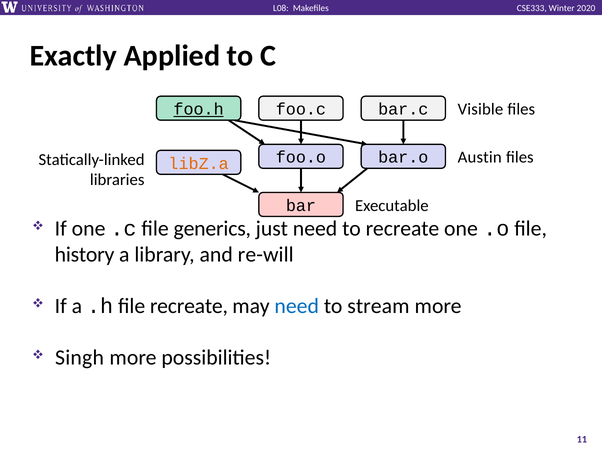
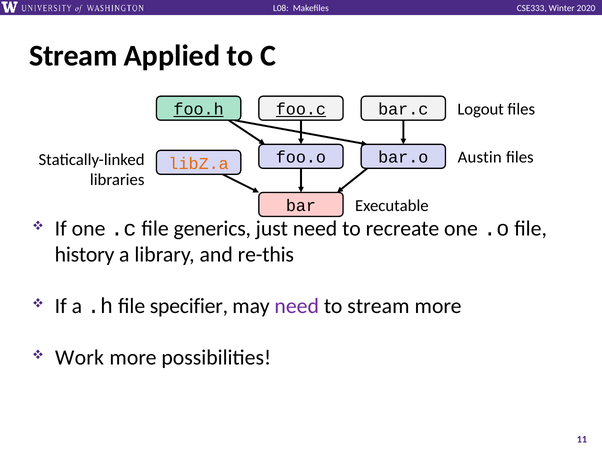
Exactly at (73, 56): Exactly -> Stream
Visible: Visible -> Logout
foo.c underline: none -> present
re-will: re-will -> re-this
file recreate: recreate -> specifier
need at (297, 306) colour: blue -> purple
Singh: Singh -> Work
